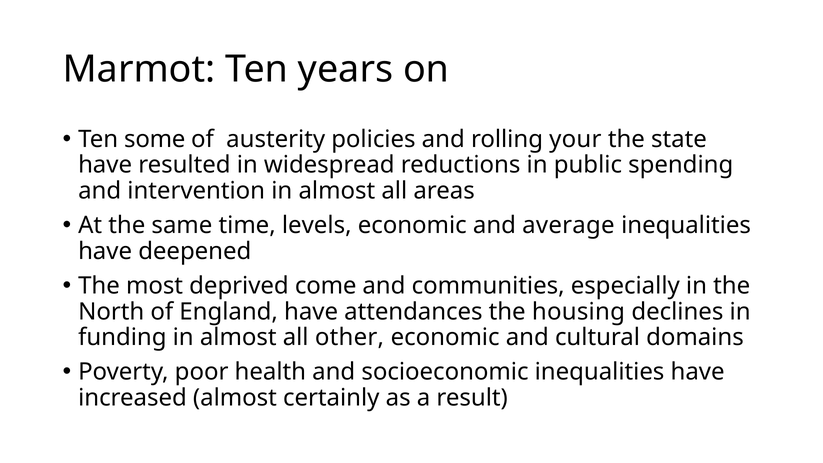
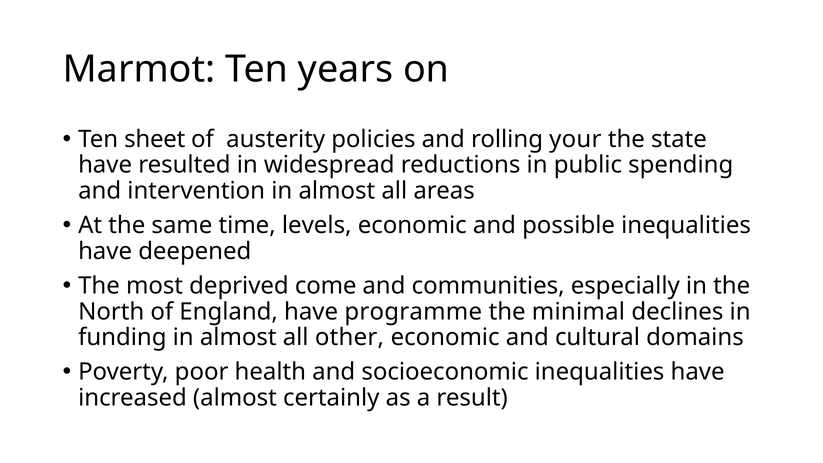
some: some -> sheet
average: average -> possible
attendances: attendances -> programme
housing: housing -> minimal
